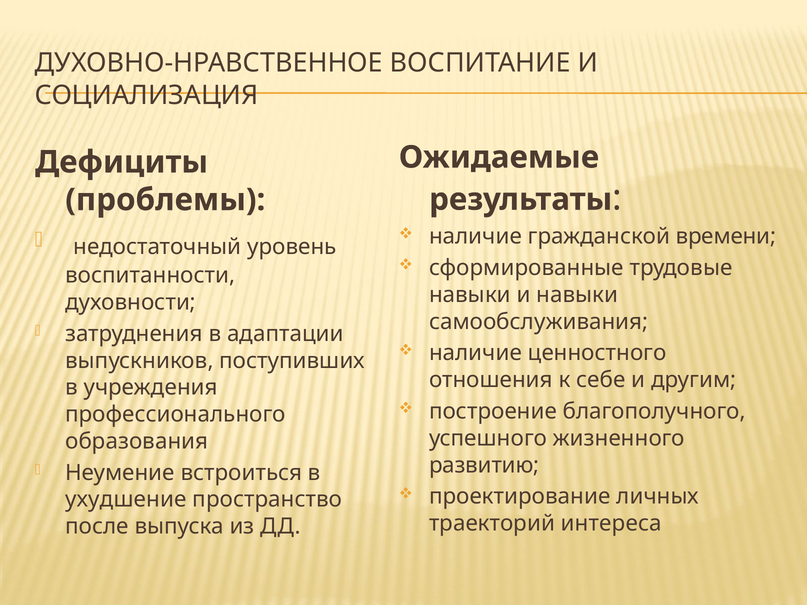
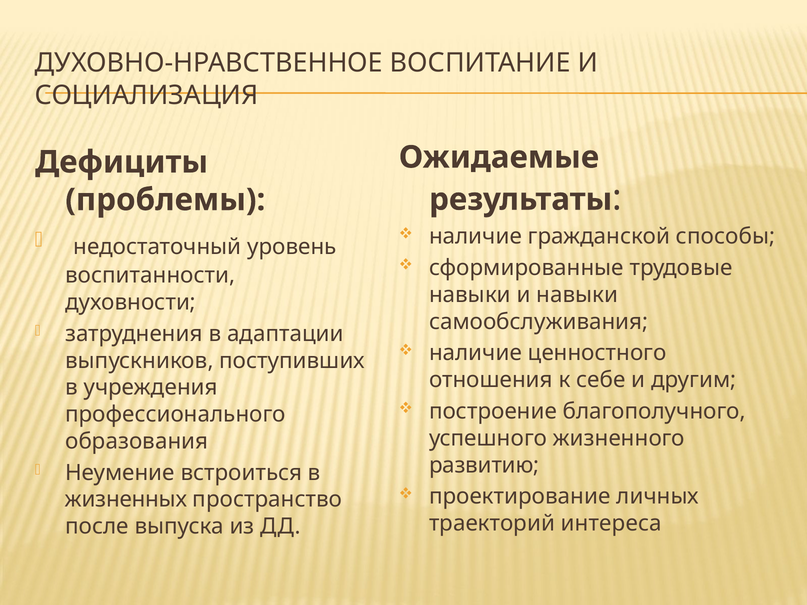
времени: времени -> способы
ухудшение: ухудшение -> жизненных
